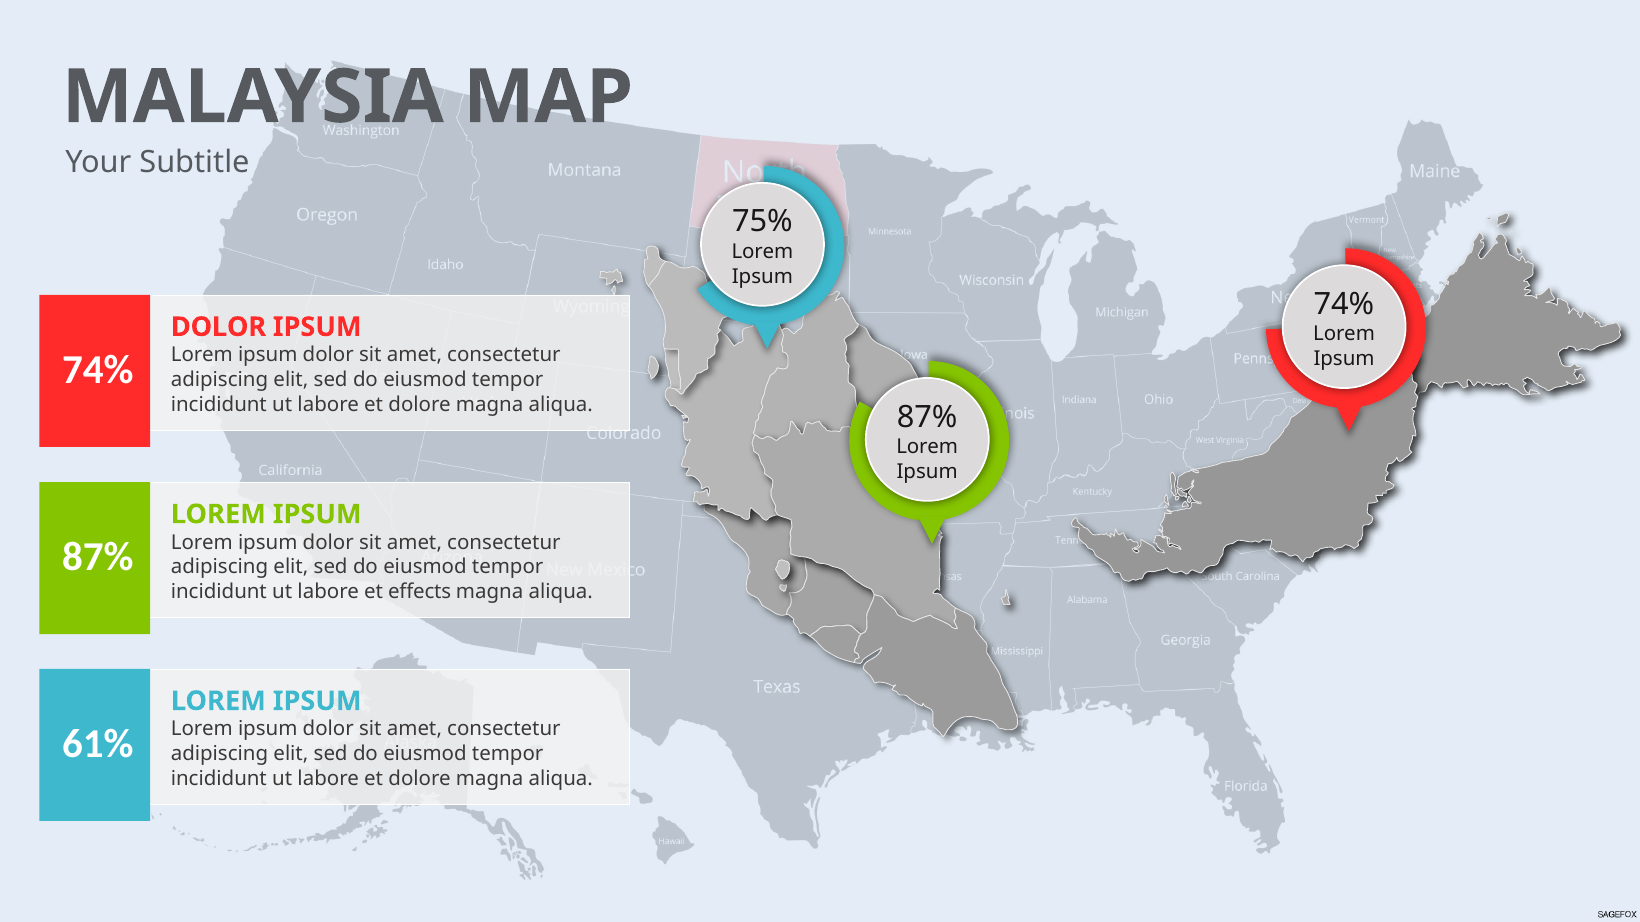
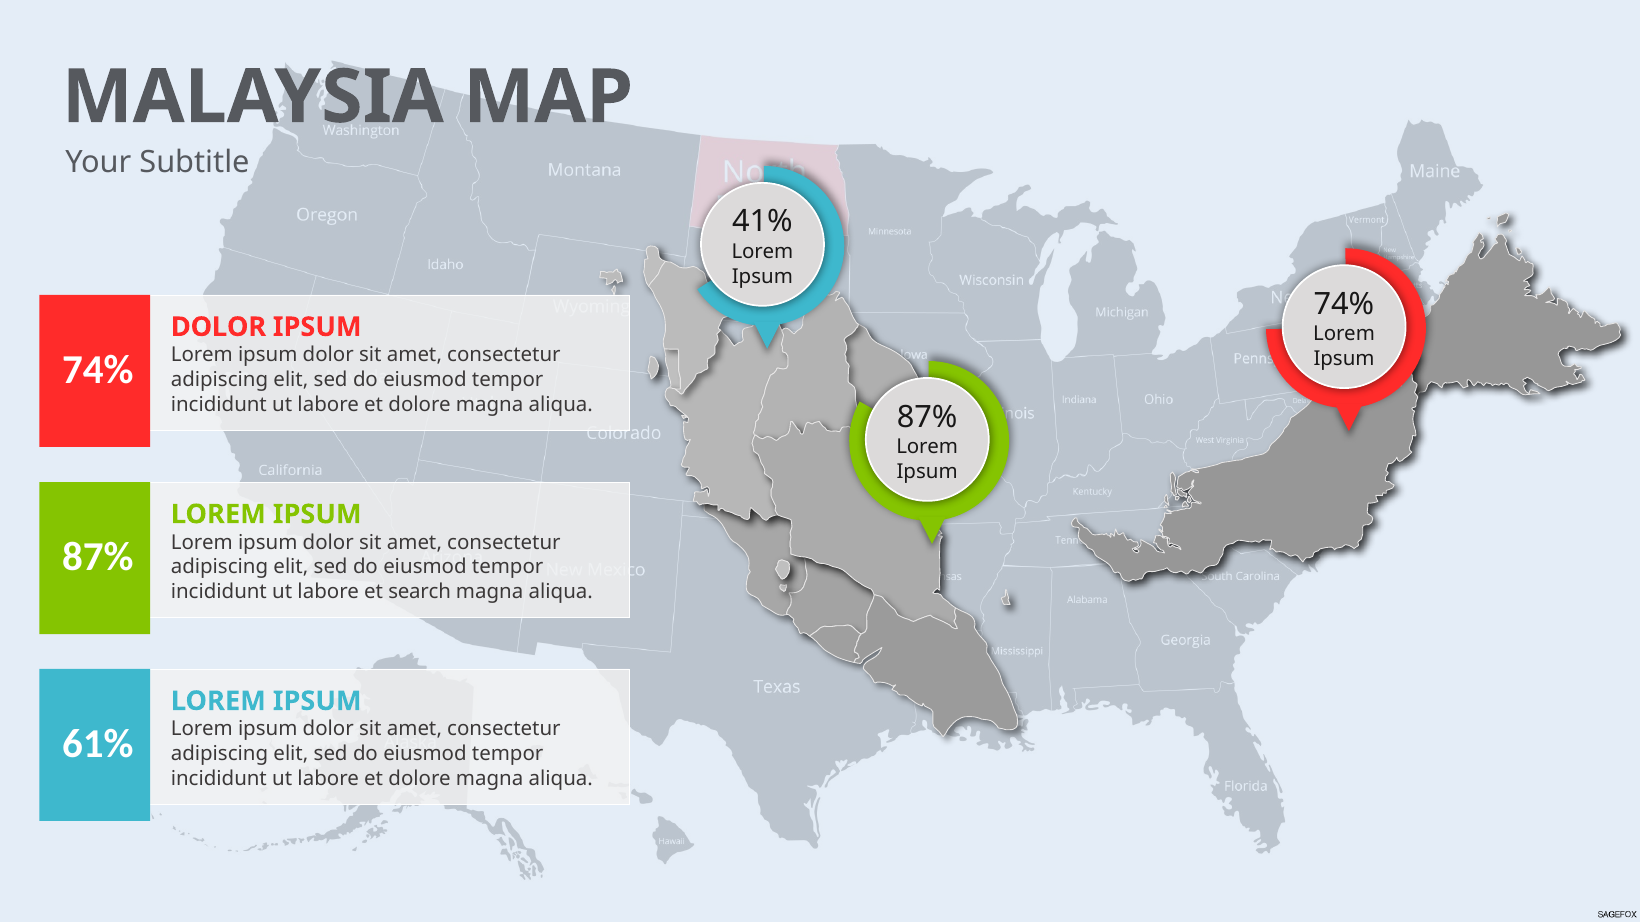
75%: 75% -> 41%
effects: effects -> search
